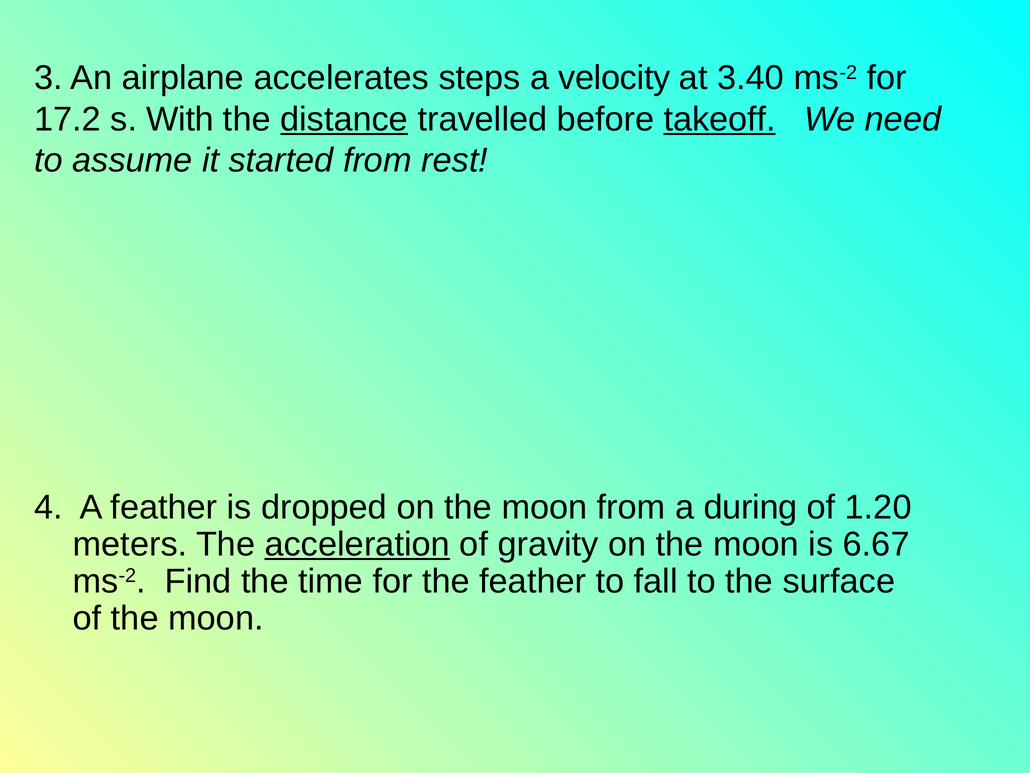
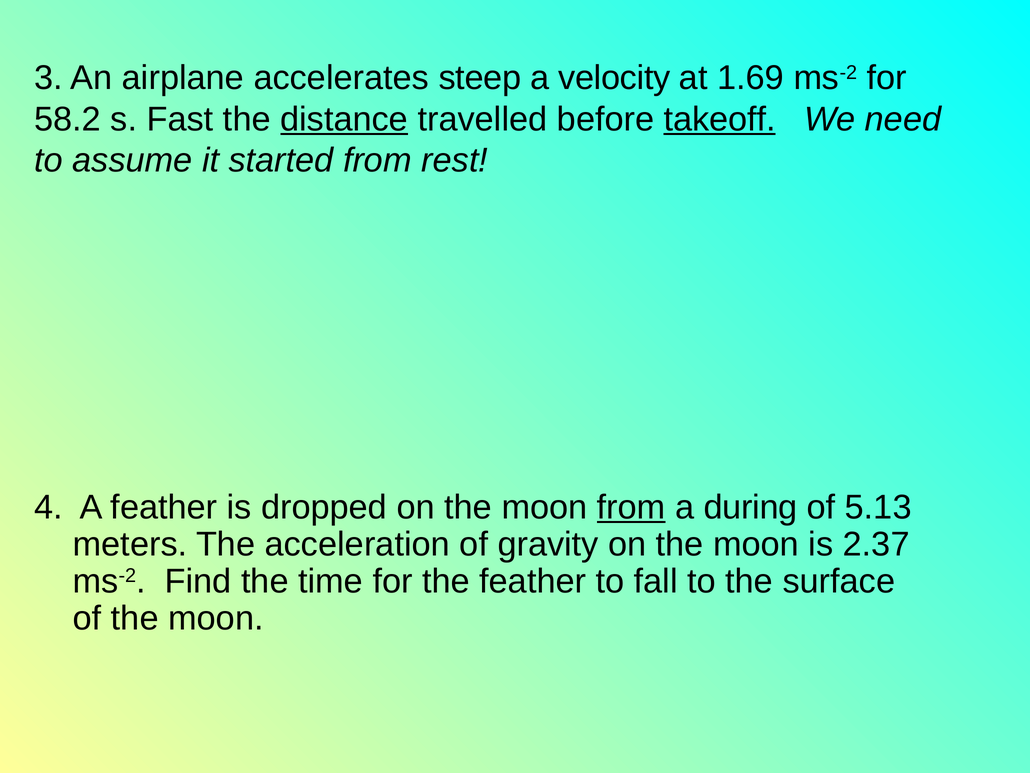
steps: steps -> steep
3.40: 3.40 -> 1.69
17.2: 17.2 -> 58.2
With: With -> Fast
from at (631, 507) underline: none -> present
1.20: 1.20 -> 5.13
acceleration underline: present -> none
6.67: 6.67 -> 2.37
